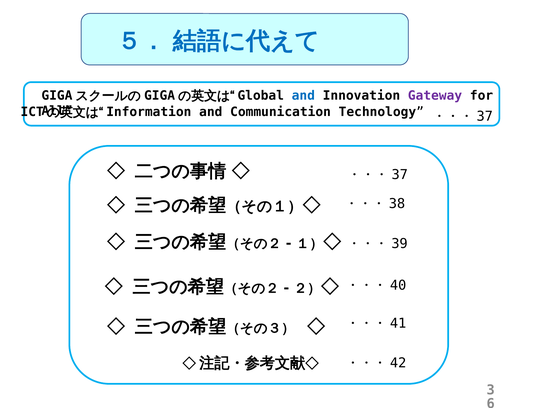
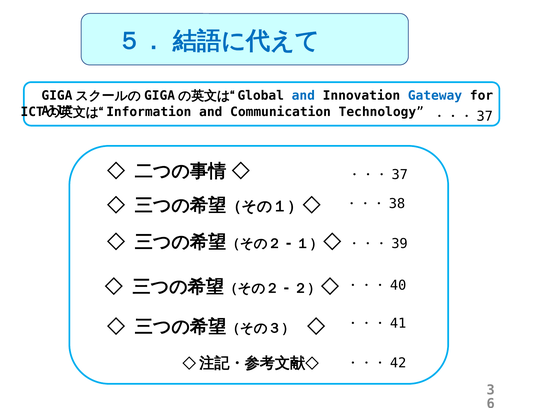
Gateway colour: purple -> blue
